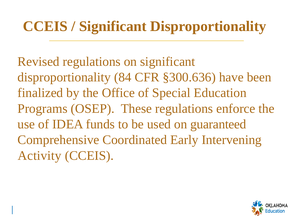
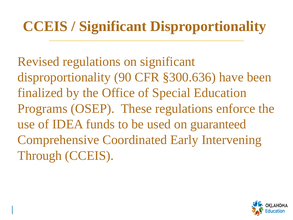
84: 84 -> 90
Activity: Activity -> Through
